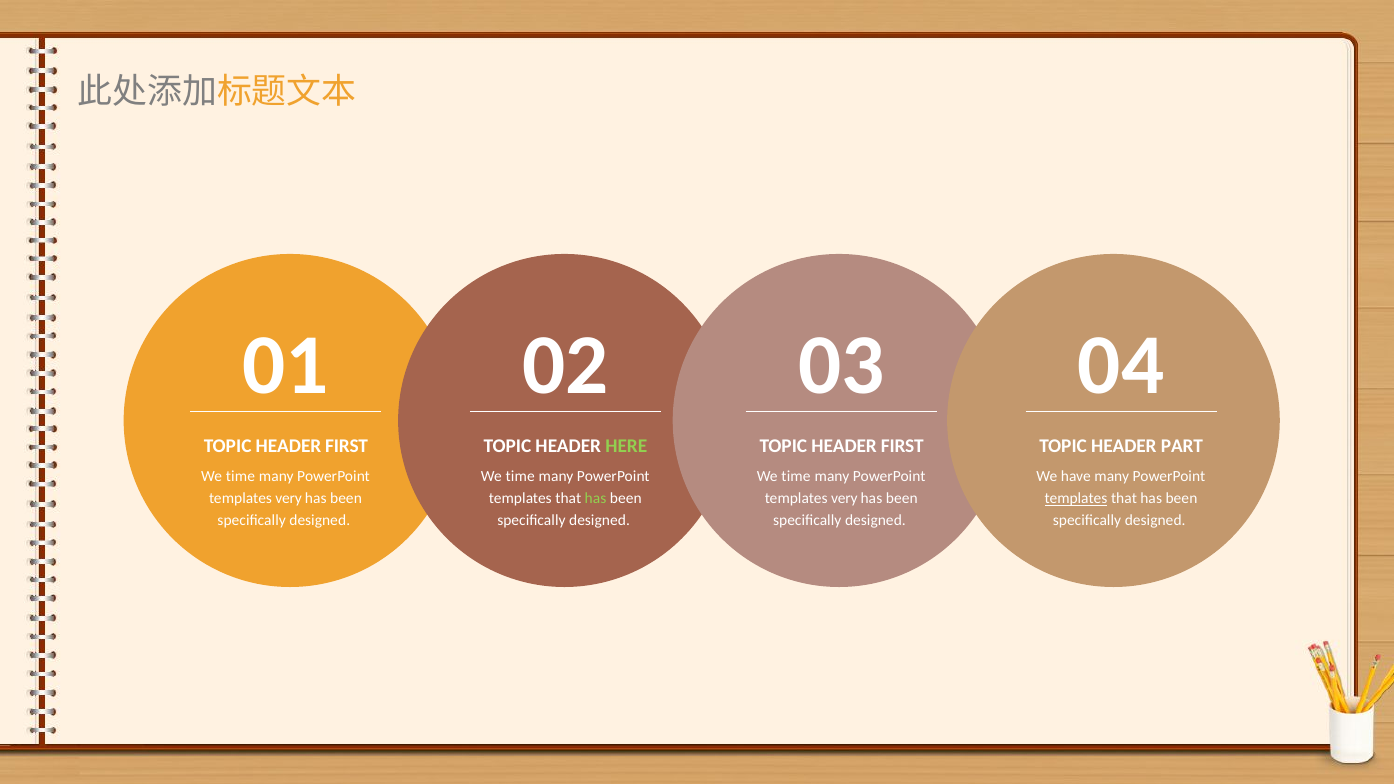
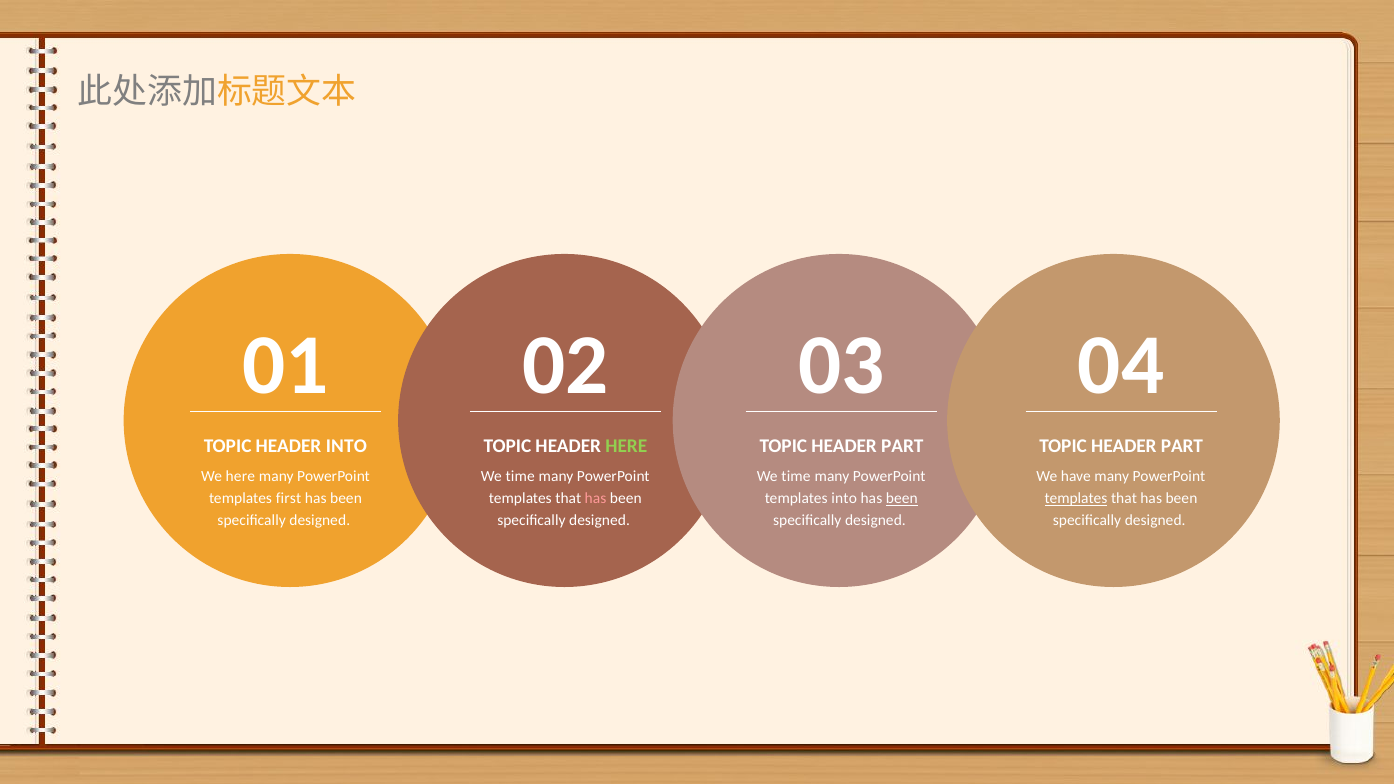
FIRST at (347, 446): FIRST -> INTO
FIRST at (902, 446): FIRST -> PART
time at (240, 477): time -> here
very at (289, 499): very -> first
has at (596, 499) colour: light green -> pink
very at (844, 499): very -> into
been at (902, 499) underline: none -> present
